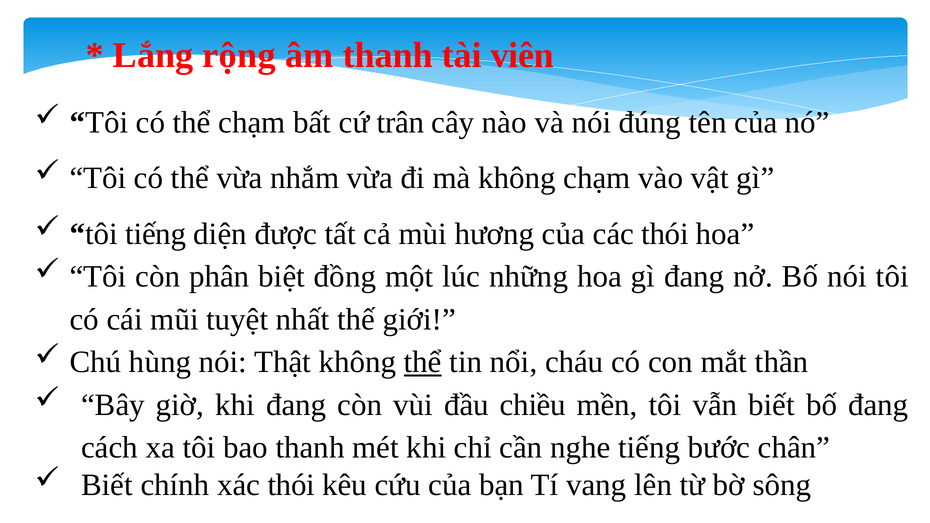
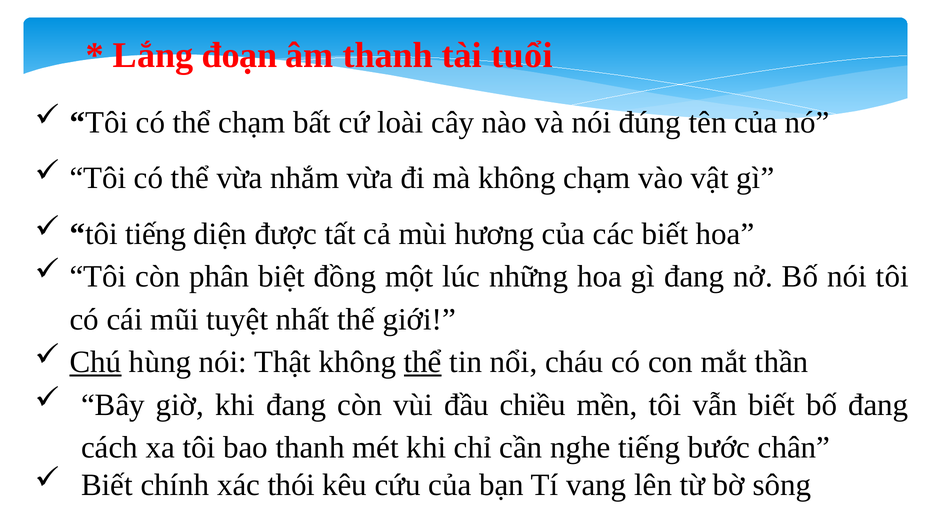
rộng: rộng -> đoạn
viên: viên -> tuổi
trân: trân -> loài
các thói: thói -> biết
Chú underline: none -> present
